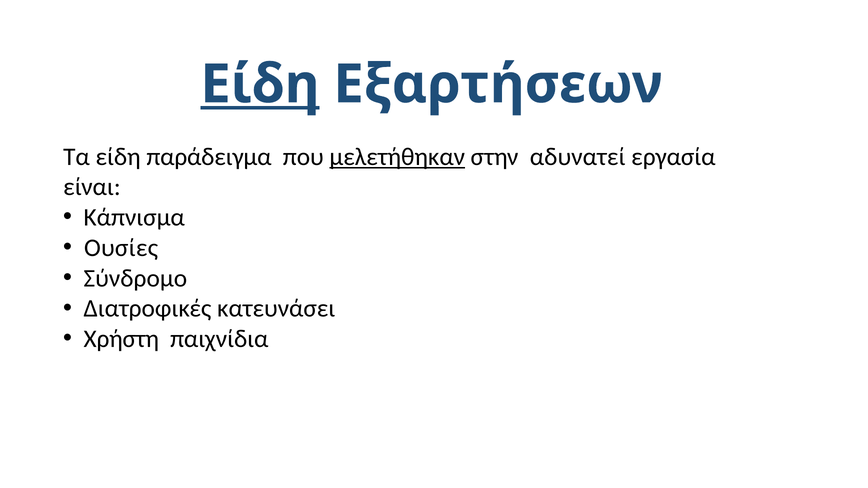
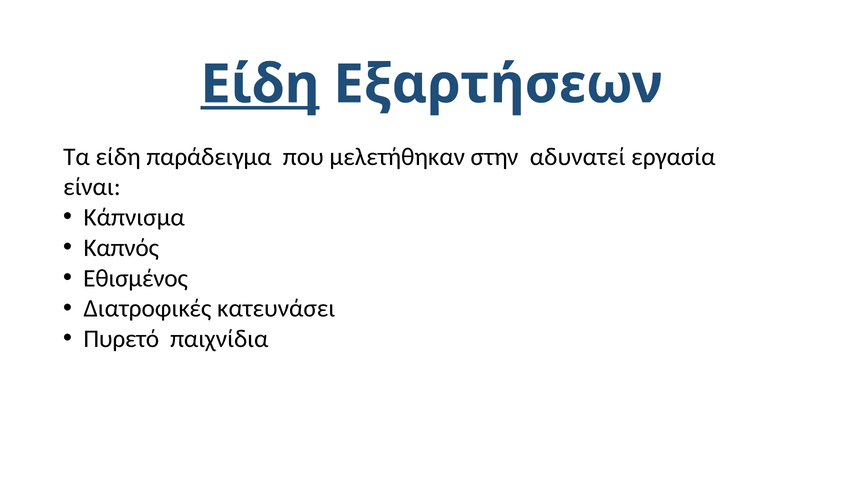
μελετήθηκαν underline: present -> none
Ουσίες: Ουσίες -> Καπνός
Σύνδρομο: Σύνδρομο -> Εθισμένος
Χρήστη: Χρήστη -> Πυρετό
